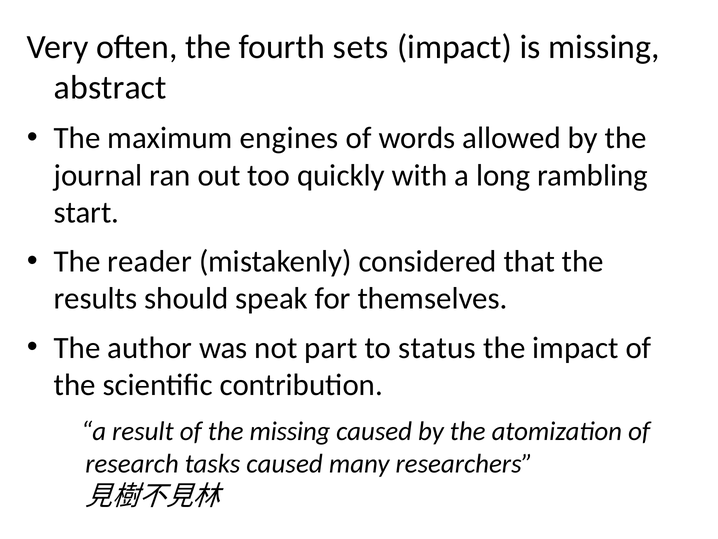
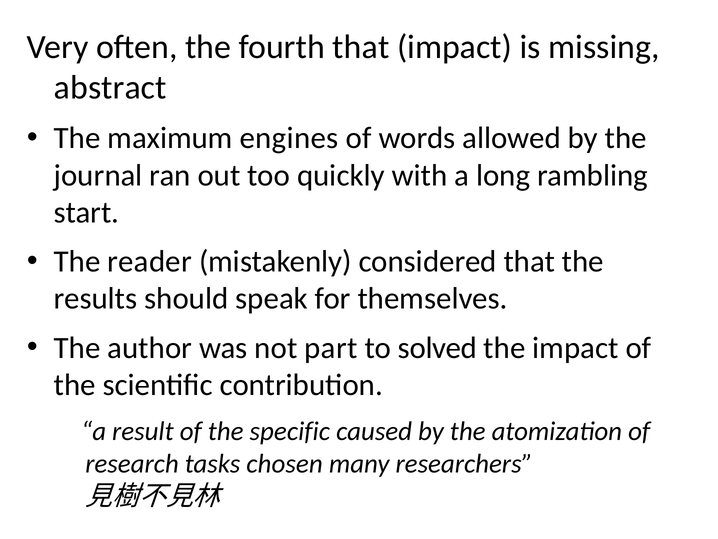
fourth sets: sets -> that
status: status -> solved
the missing: missing -> specific
tasks caused: caused -> chosen
